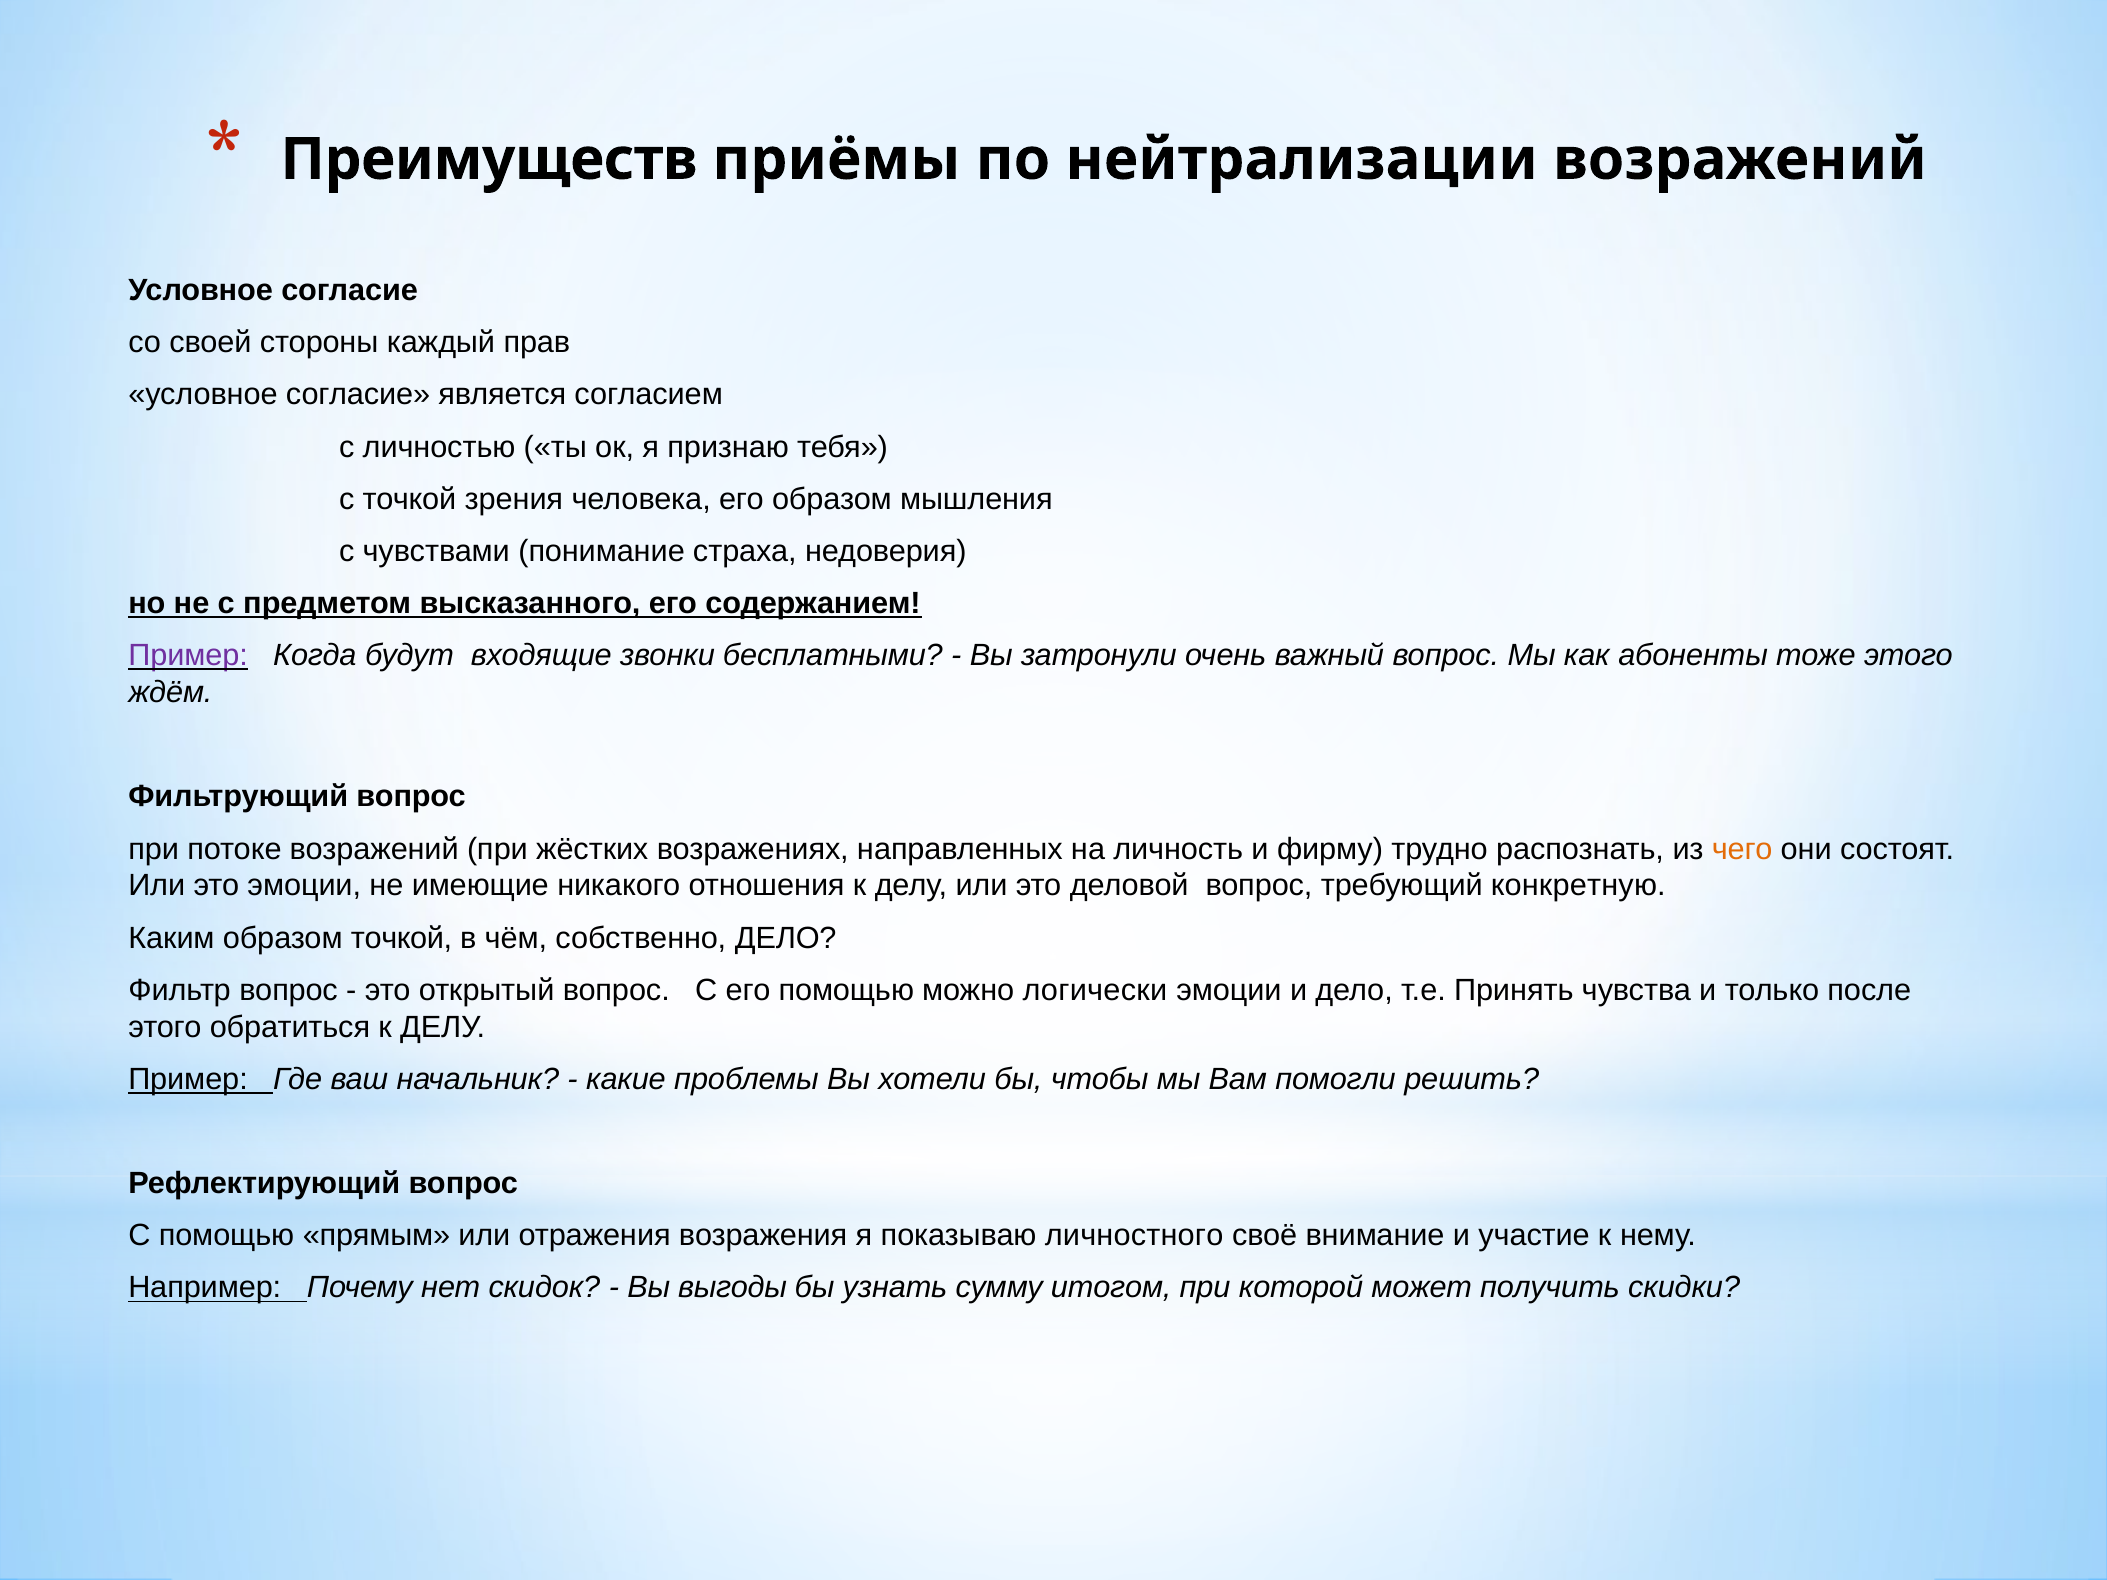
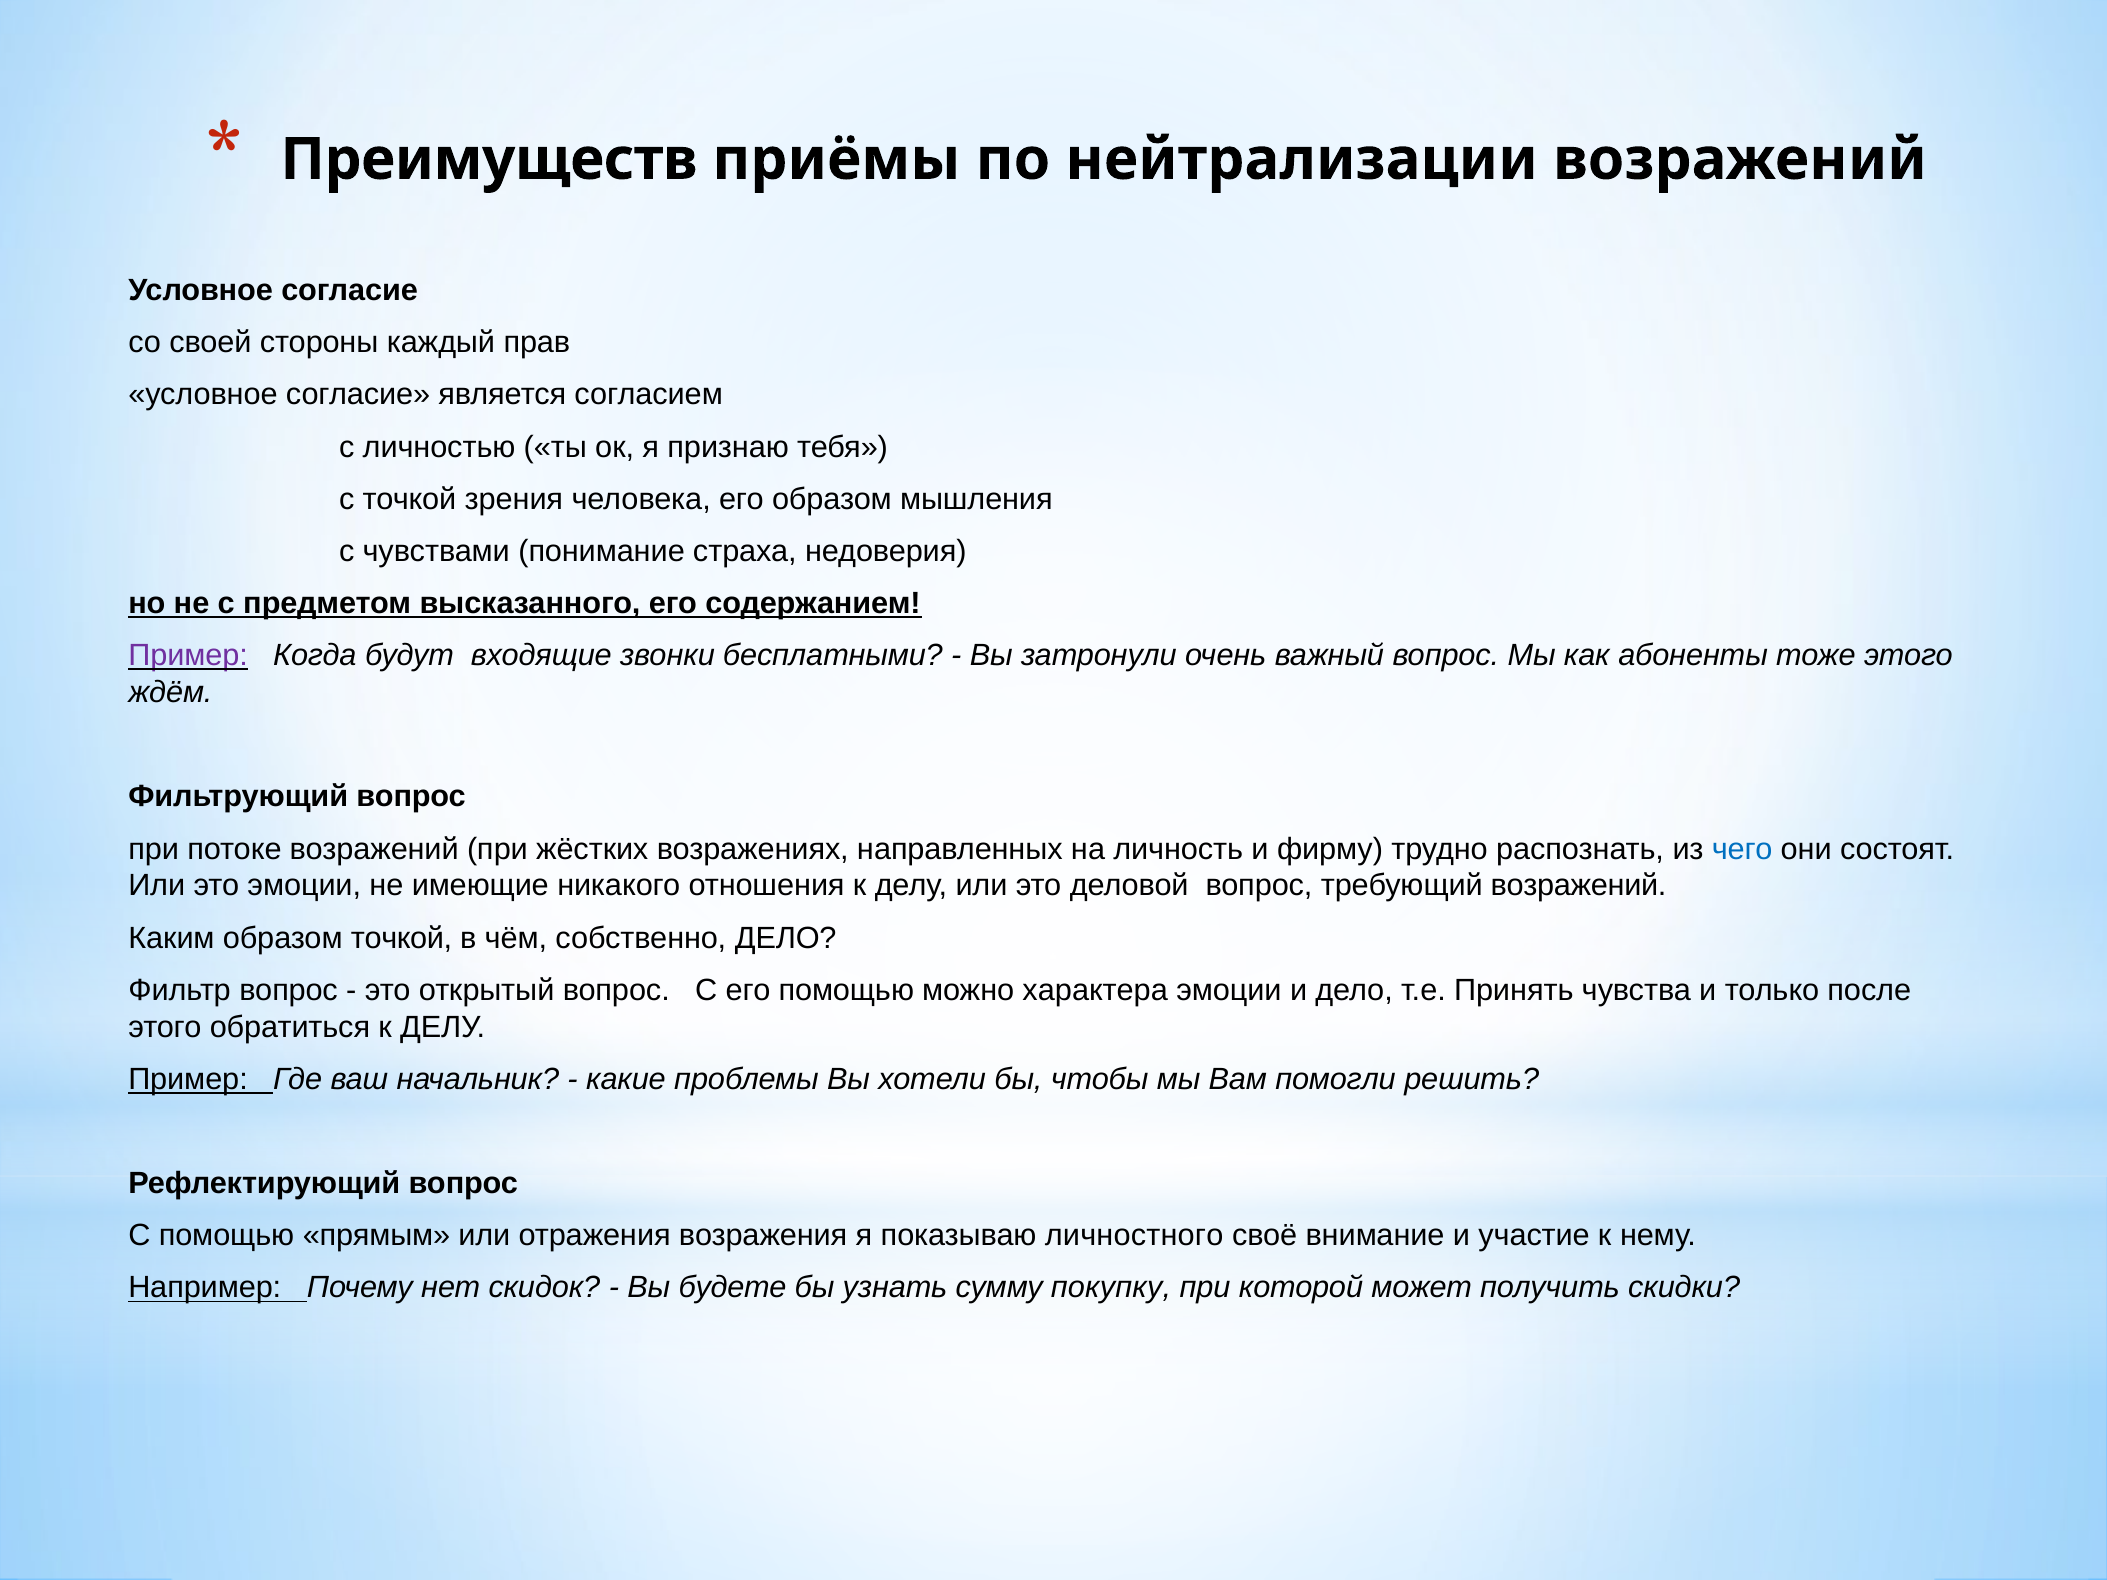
чего colour: orange -> blue
требующий конкретную: конкретную -> возражений
логически: логически -> характера
выгоды: выгоды -> будете
итогом: итогом -> покупку
